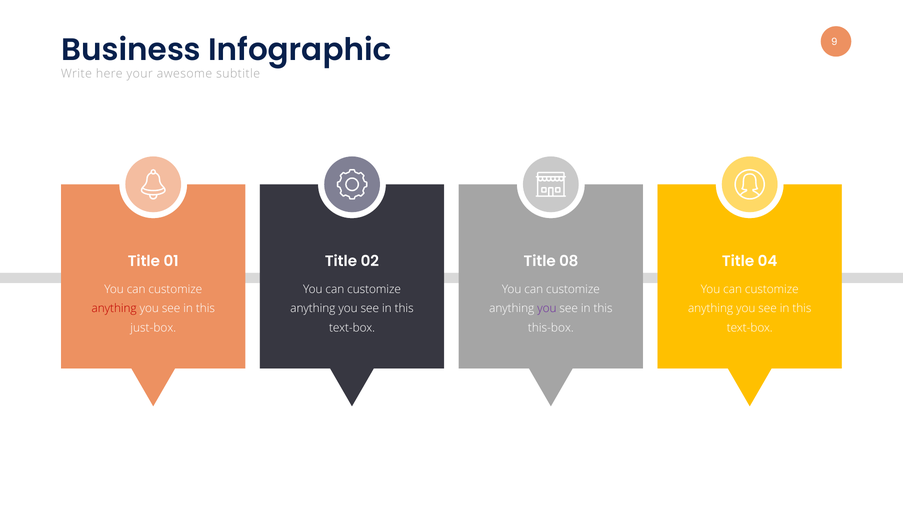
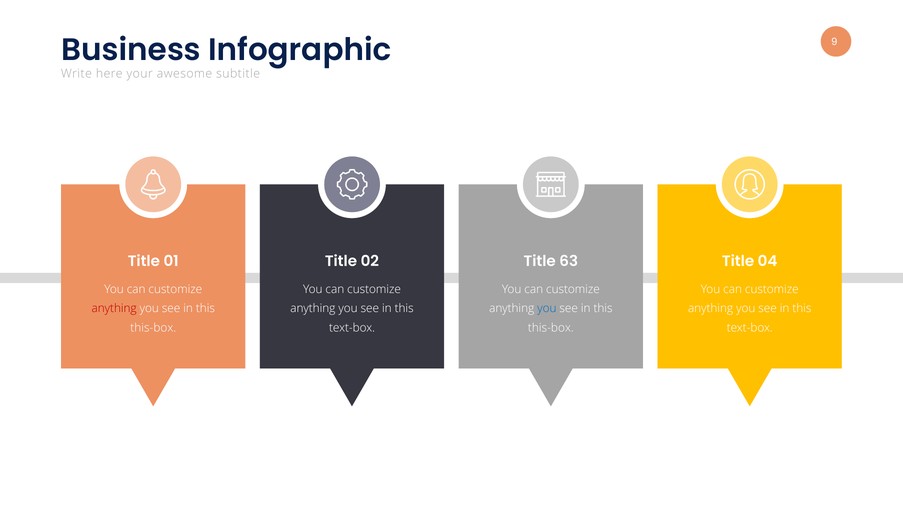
08: 08 -> 63
you at (547, 309) colour: purple -> blue
just-box at (153, 328): just-box -> this-box
